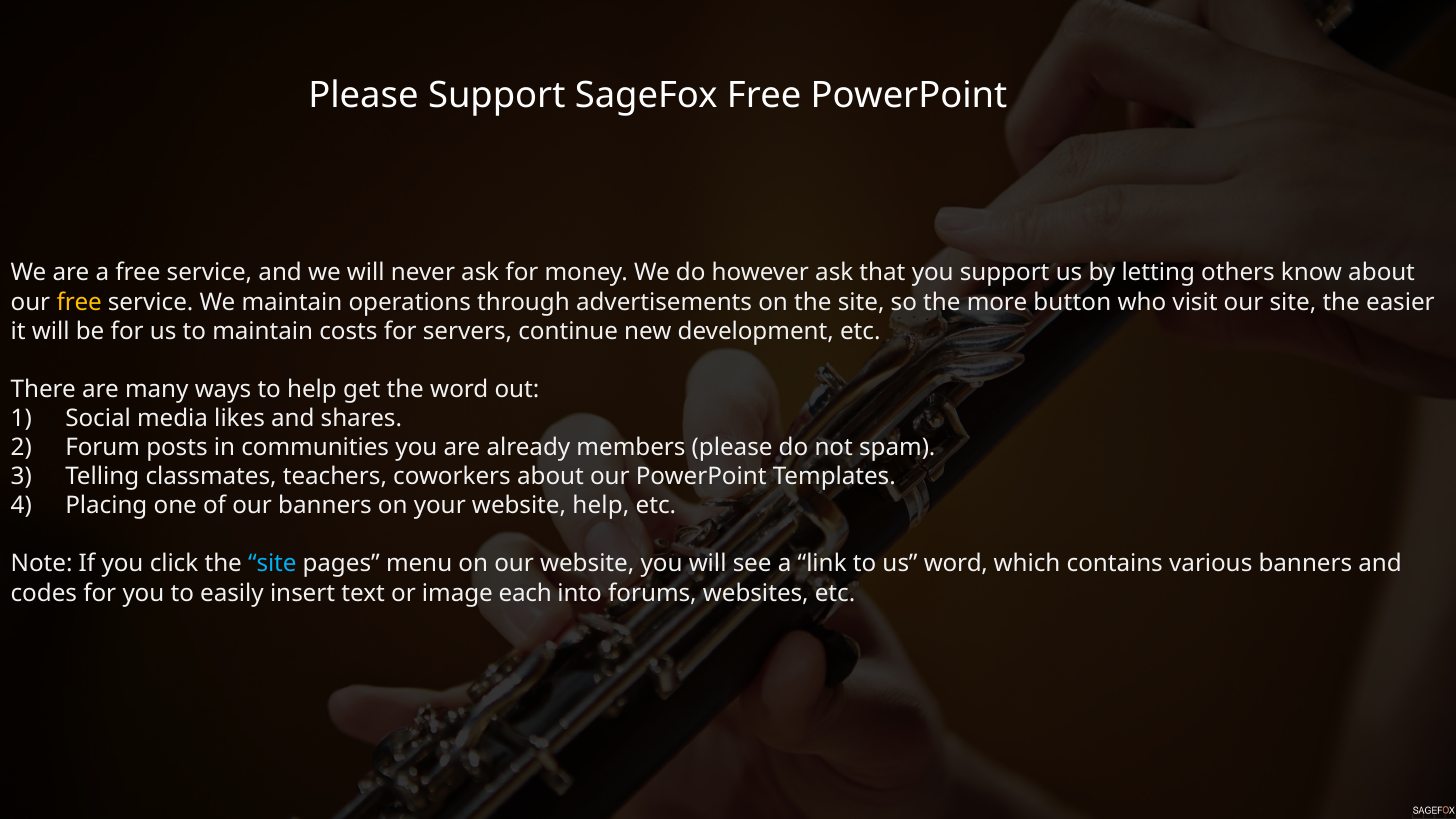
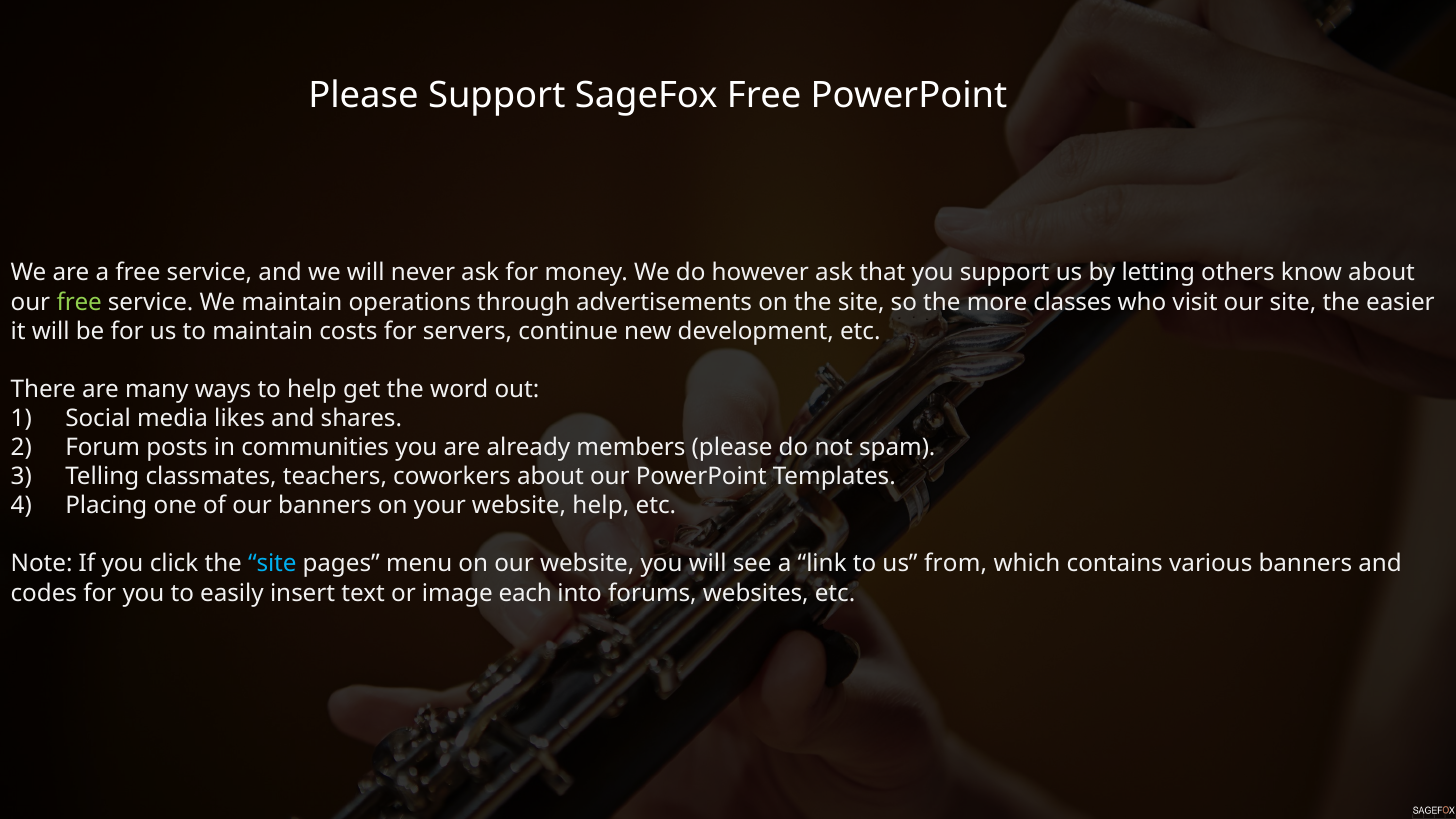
free at (79, 302) colour: yellow -> light green
button: button -> classes
us word: word -> from
